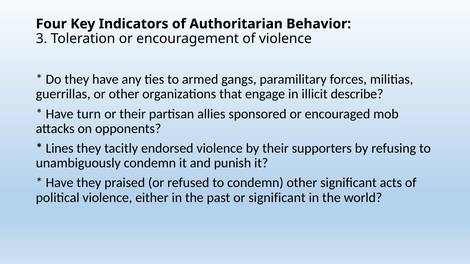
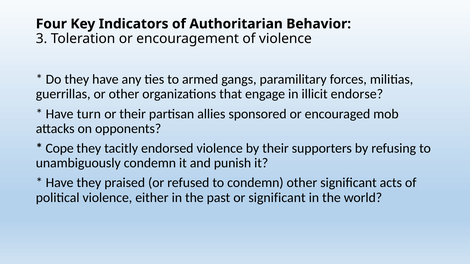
describe: describe -> endorse
Lines: Lines -> Cope
